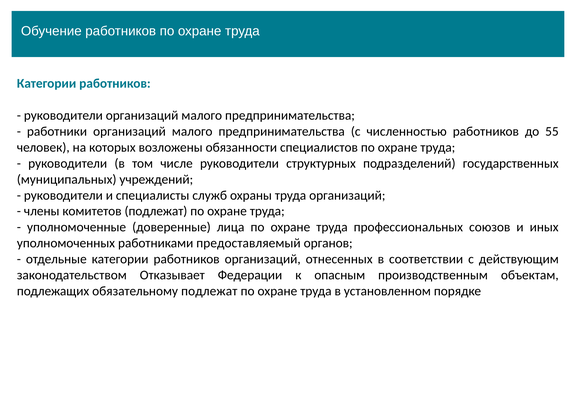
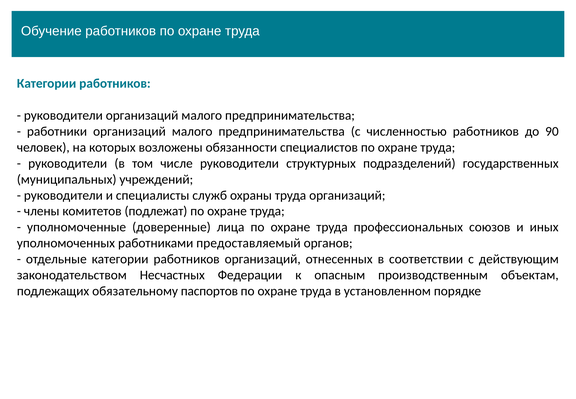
55: 55 -> 90
Отказывает: Отказывает -> Несчастных
обязательному подлежат: подлежат -> паспортов
